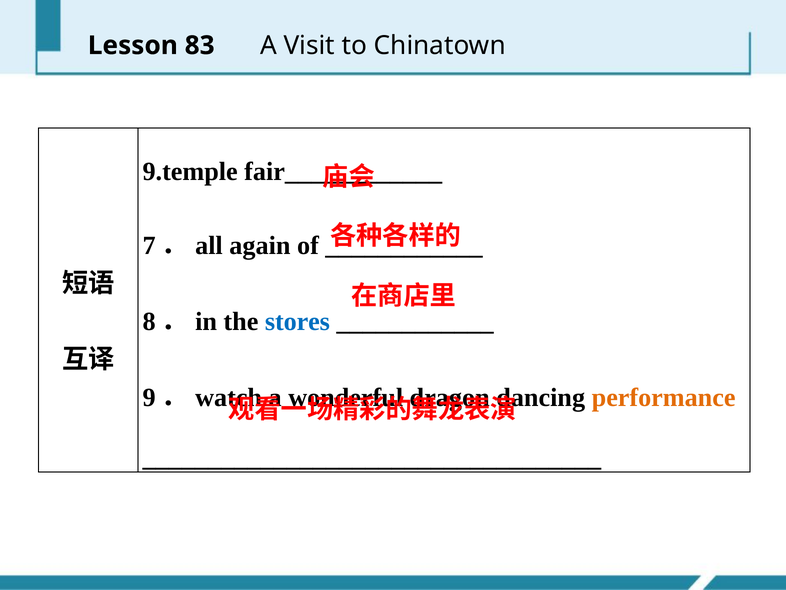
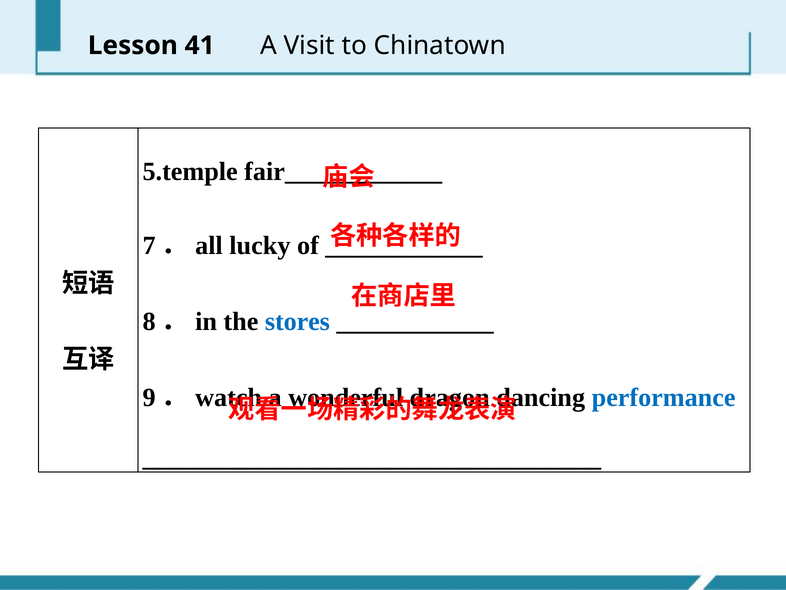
83: 83 -> 41
9.temple: 9.temple -> 5.temple
again: again -> lucky
performance colour: orange -> blue
